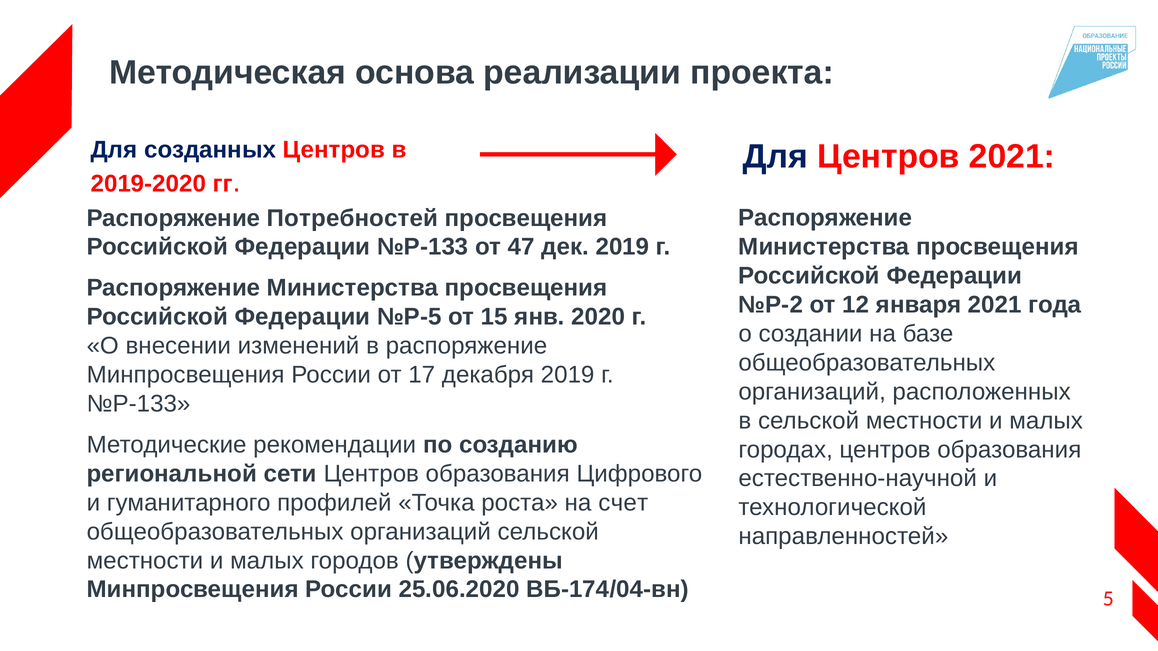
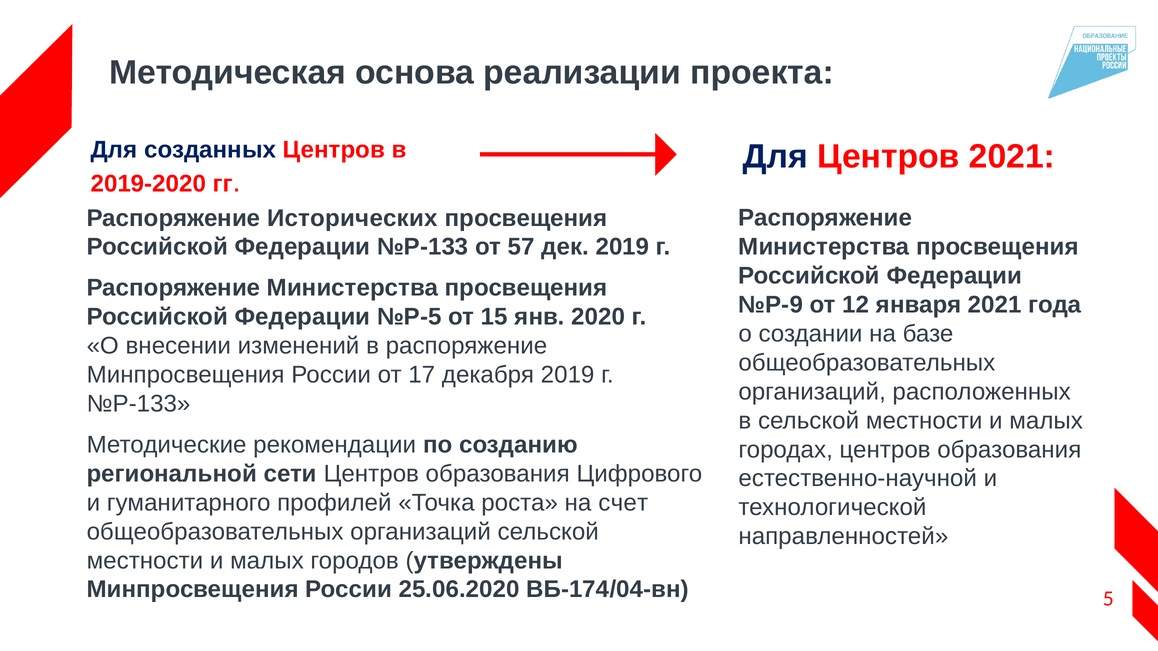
Потребностей: Потребностей -> Исторических
47: 47 -> 57
№P-2: №P-2 -> №P-9
